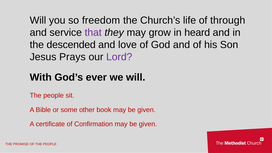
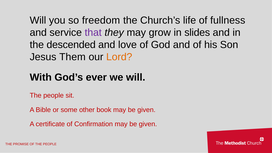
through: through -> fullness
heard: heard -> slides
Prays: Prays -> Them
Lord colour: purple -> orange
